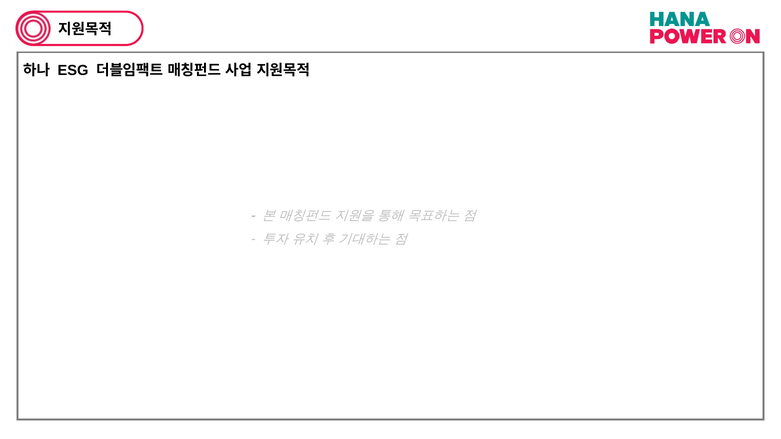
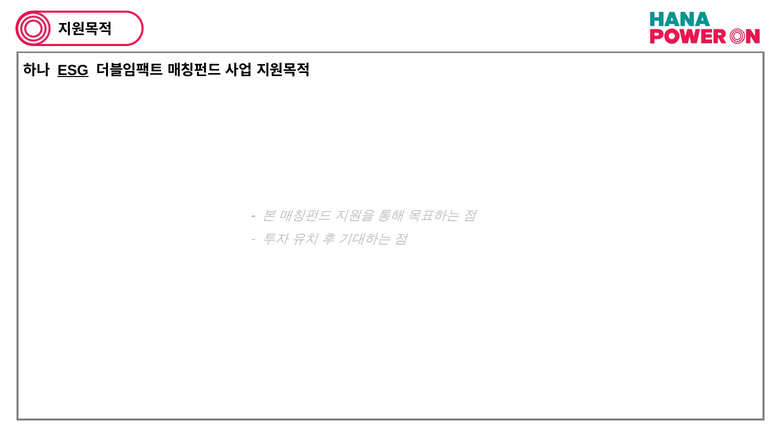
ESG underline: none -> present
